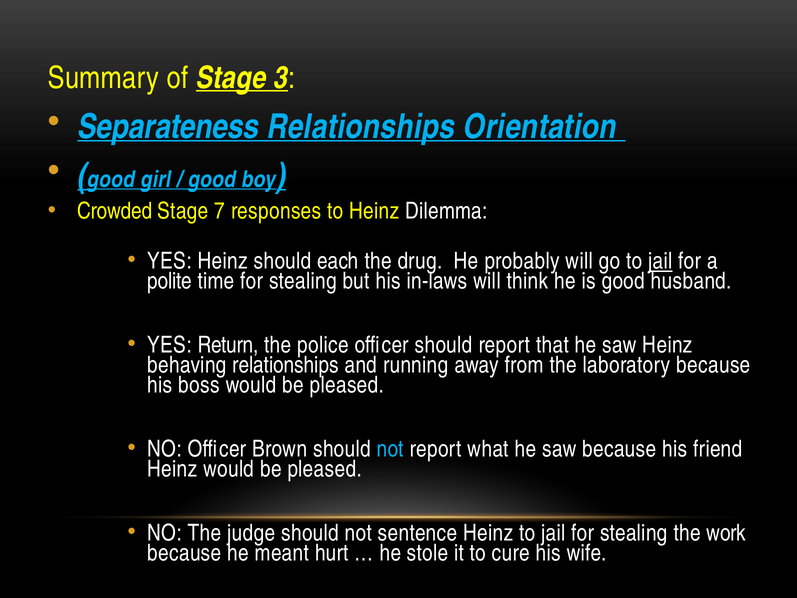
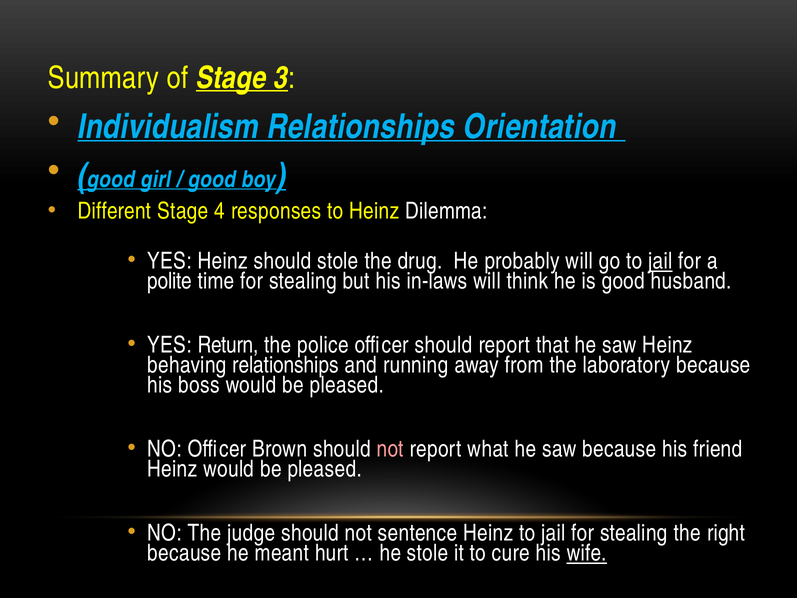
Separateness: Separateness -> Individualism
Crowded: Crowded -> Different
7: 7 -> 4
should each: each -> stole
not at (390, 449) colour: light blue -> pink
work: work -> right
wife underline: none -> present
